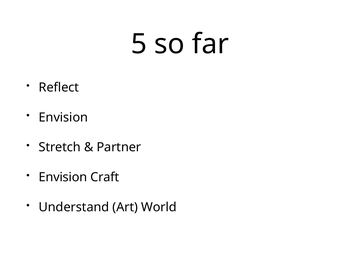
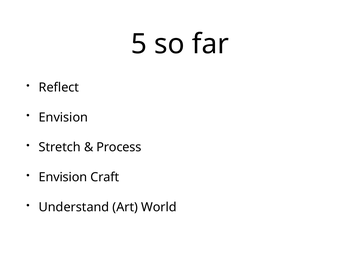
Partner: Partner -> Process
